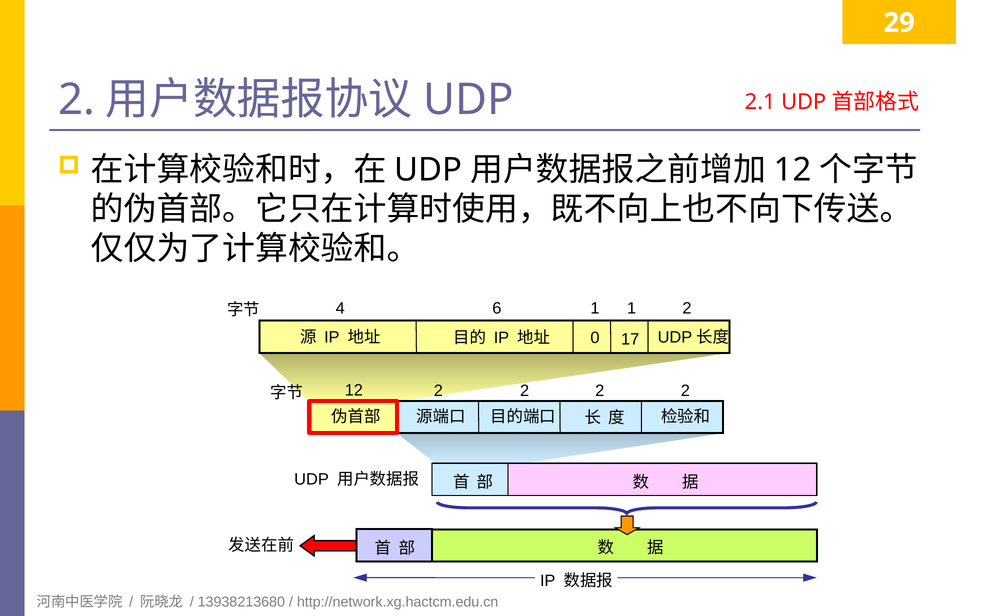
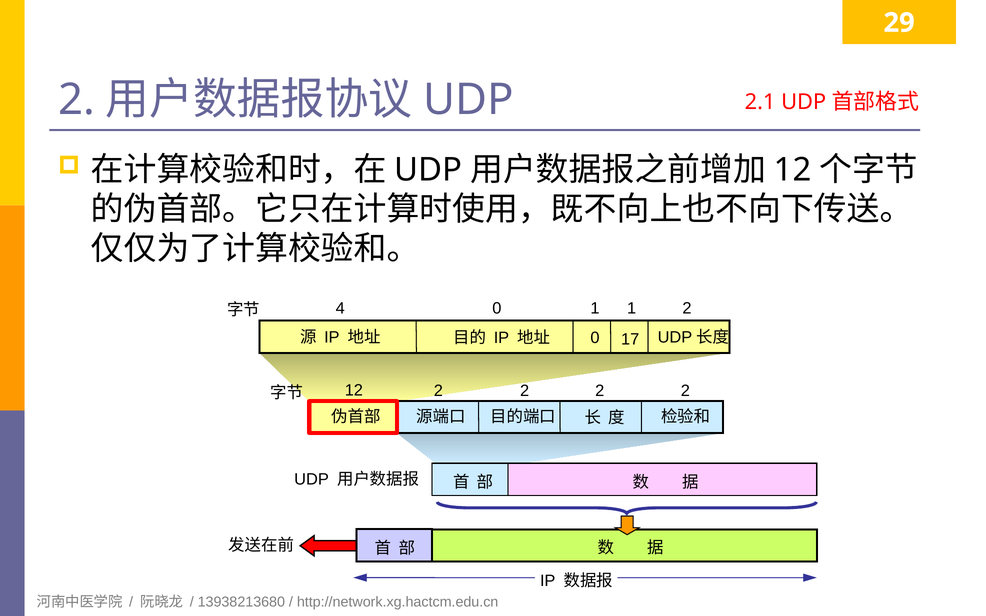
4 6: 6 -> 0
